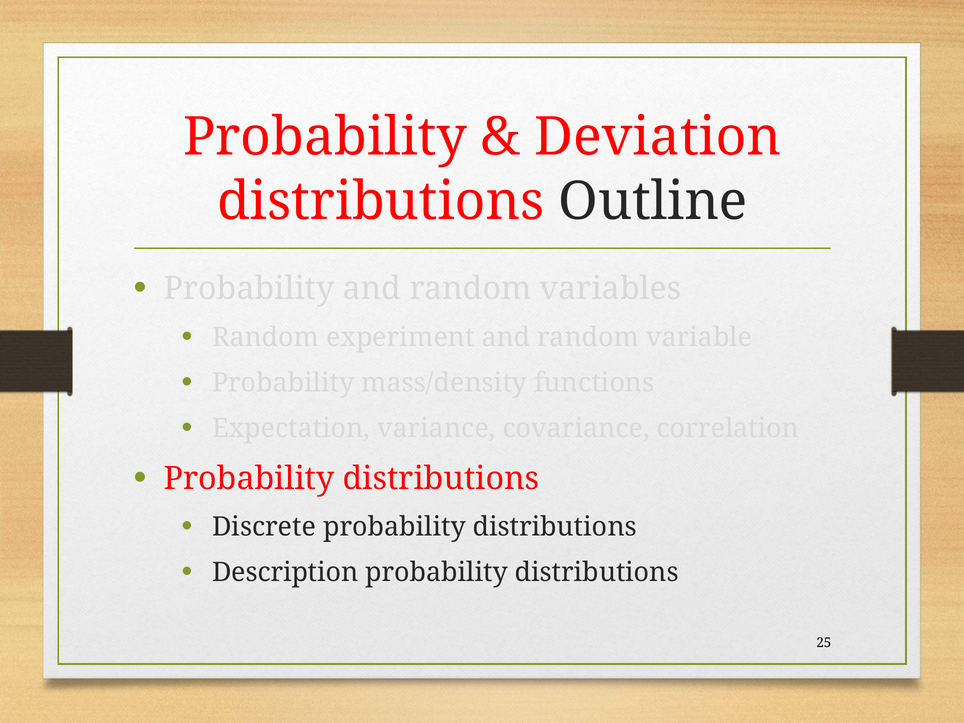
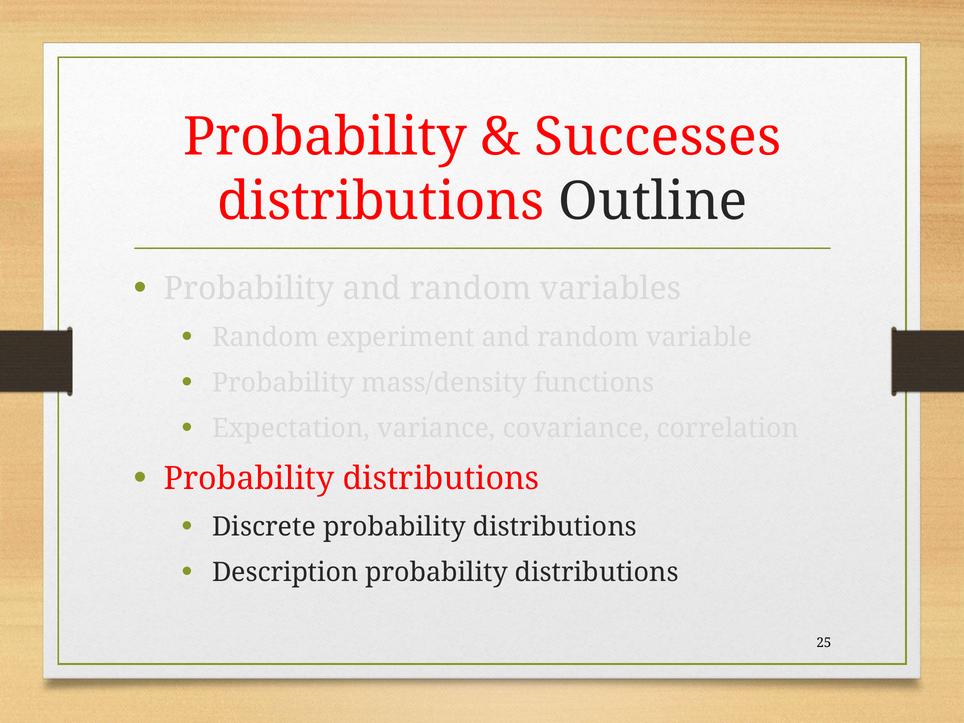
Deviation: Deviation -> Successes
